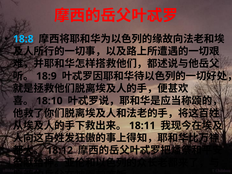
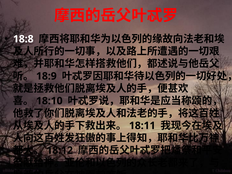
18:8 colour: light blue -> white
